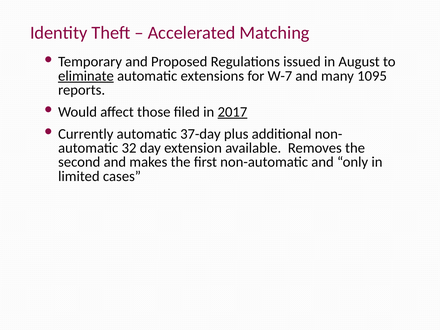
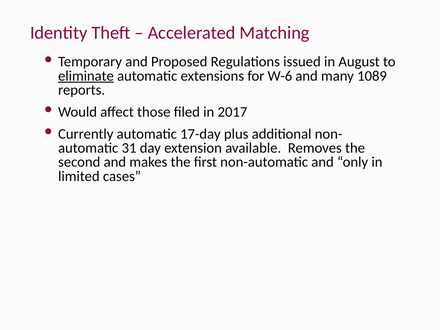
W-7: W-7 -> W-6
1095: 1095 -> 1089
2017 underline: present -> none
37-day: 37-day -> 17-day
32: 32 -> 31
